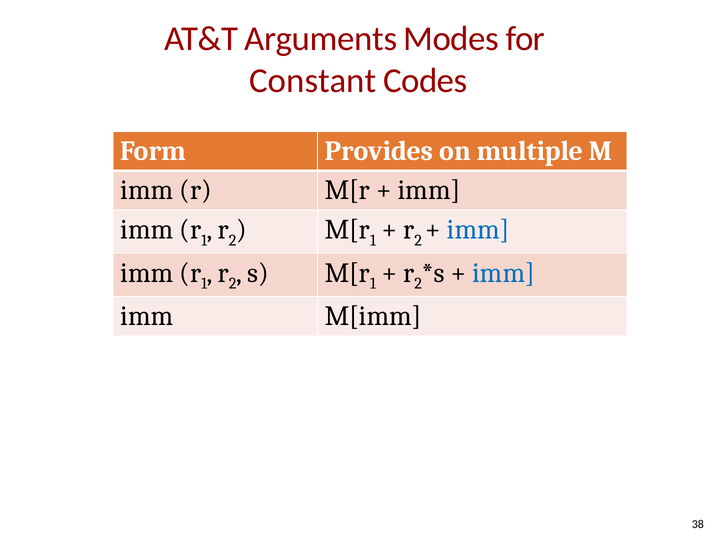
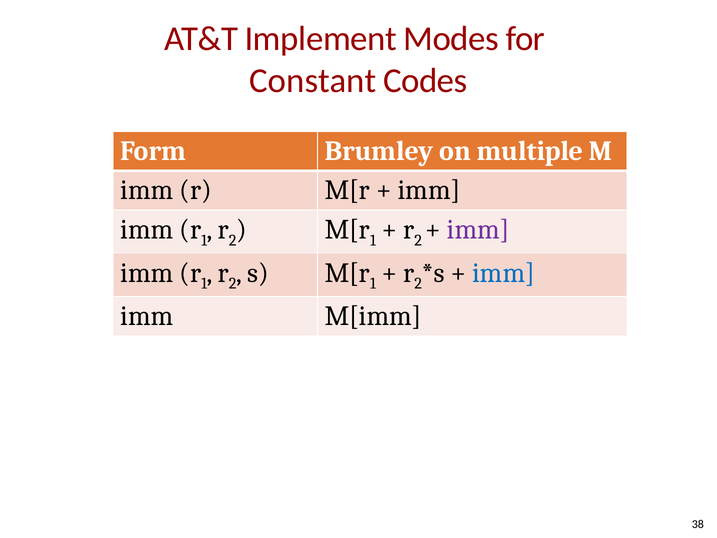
Arguments: Arguments -> Implement
Provides: Provides -> Brumley
imm at (478, 229) colour: blue -> purple
